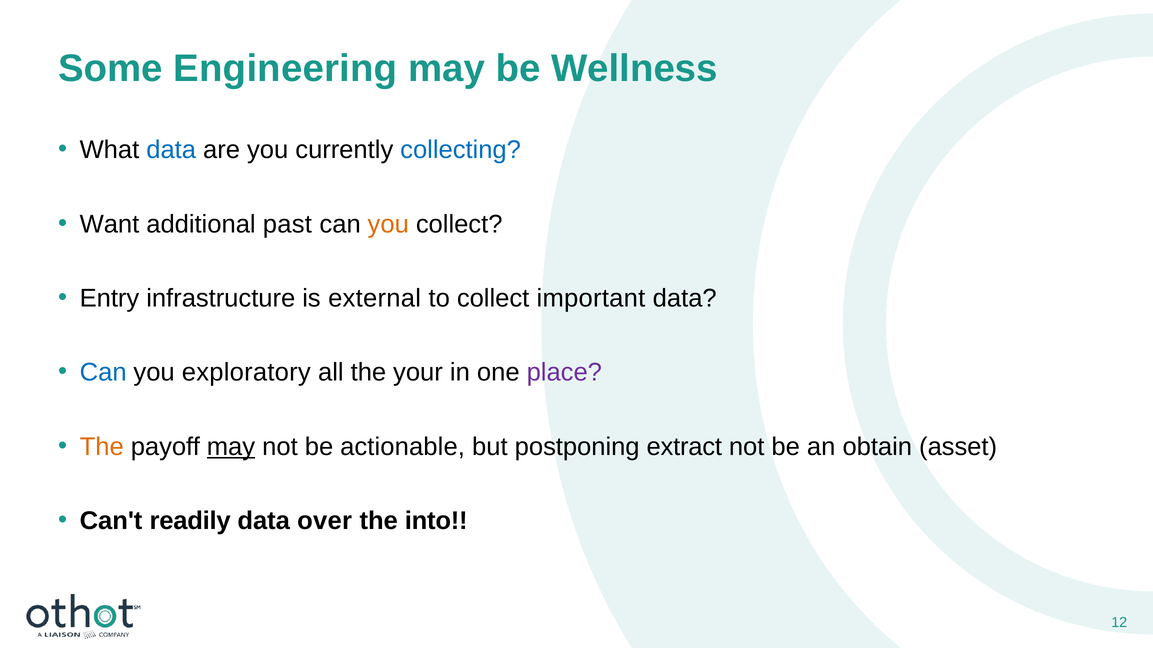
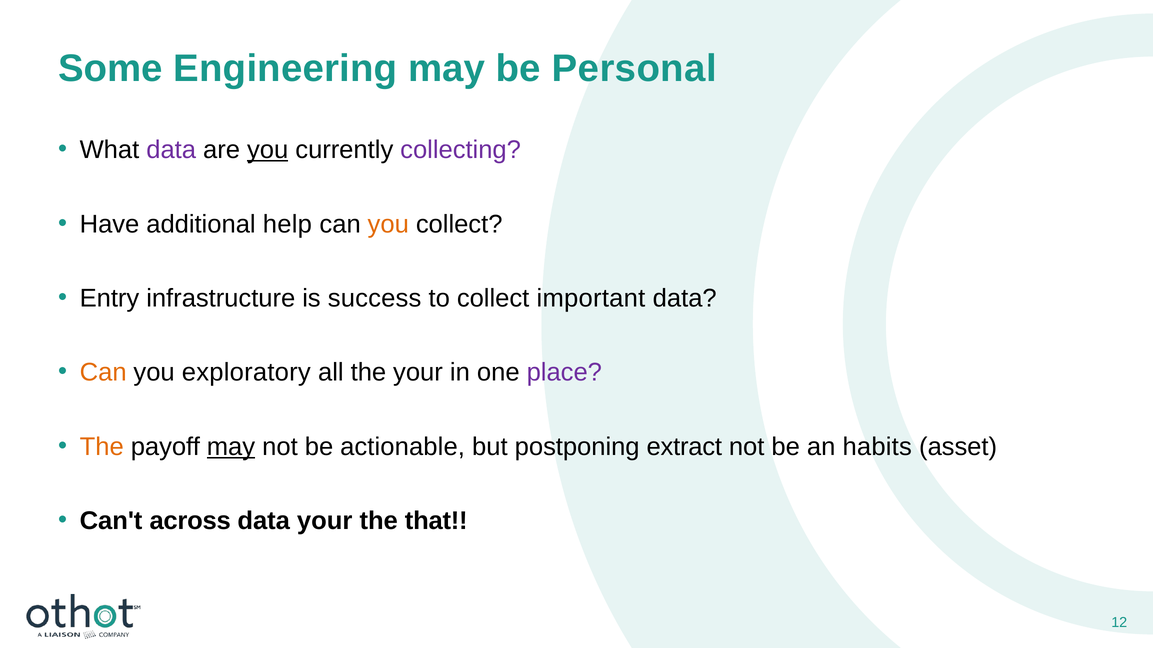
Wellness: Wellness -> Personal
data at (171, 150) colour: blue -> purple
you at (268, 150) underline: none -> present
collecting colour: blue -> purple
Want: Want -> Have
past: past -> help
external: external -> success
Can at (103, 373) colour: blue -> orange
obtain: obtain -> habits
readily: readily -> across
data over: over -> your
into: into -> that
